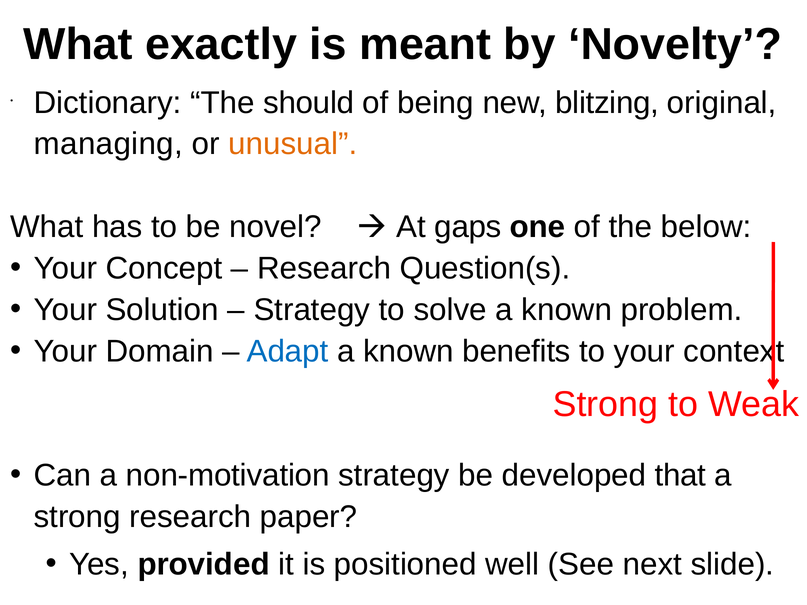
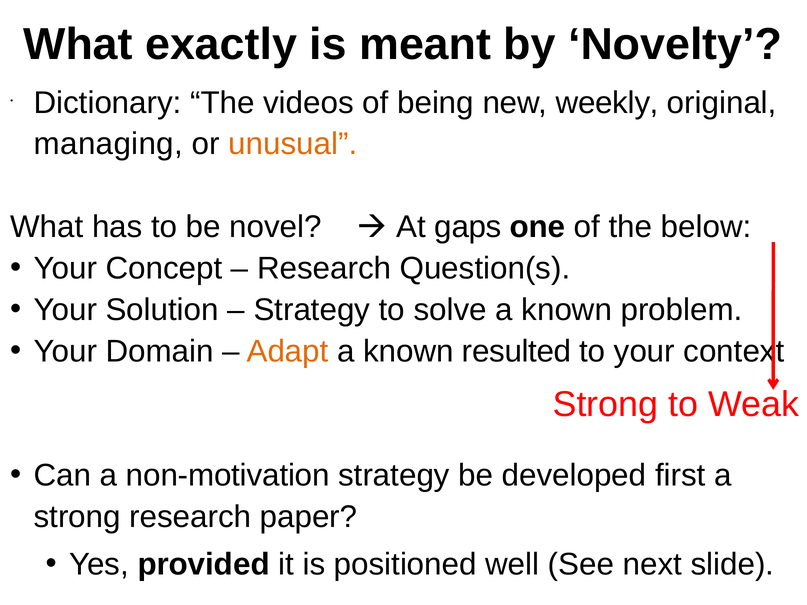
should: should -> videos
blitzing: blitzing -> weekly
Adapt colour: blue -> orange
benefits: benefits -> resulted
that: that -> first
